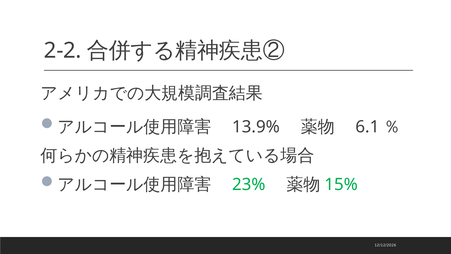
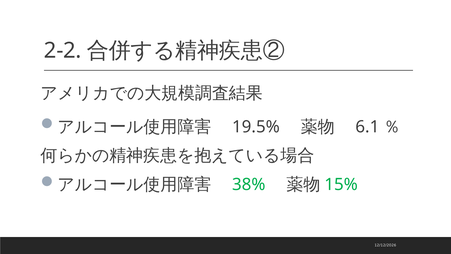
13.9%: 13.9% -> 19.5%
23%: 23% -> 38%
